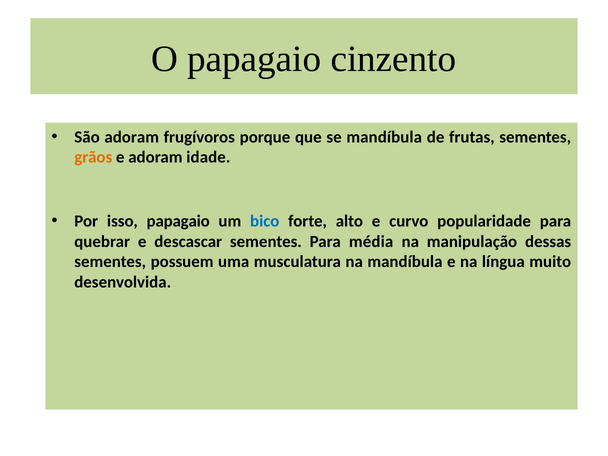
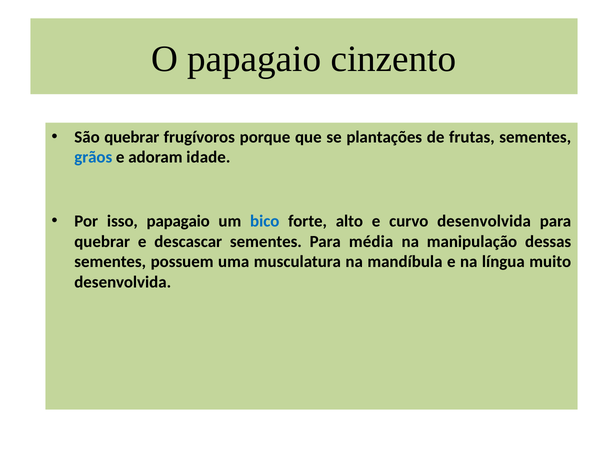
São adoram: adoram -> quebrar
se mandíbula: mandíbula -> plantações
grãos colour: orange -> blue
curvo popularidade: popularidade -> desenvolvida
